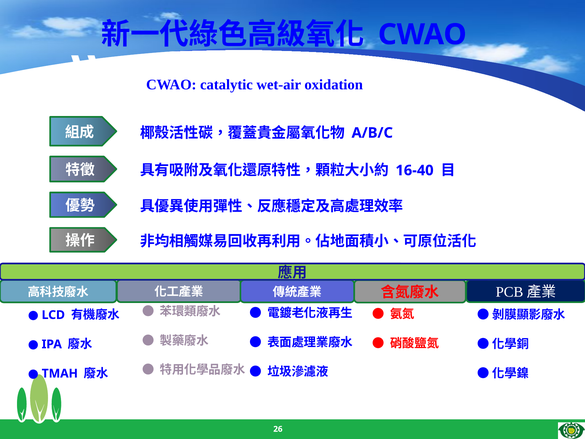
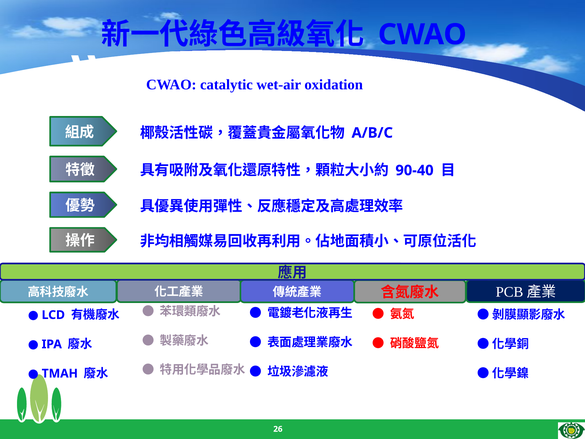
16-40: 16-40 -> 90-40
